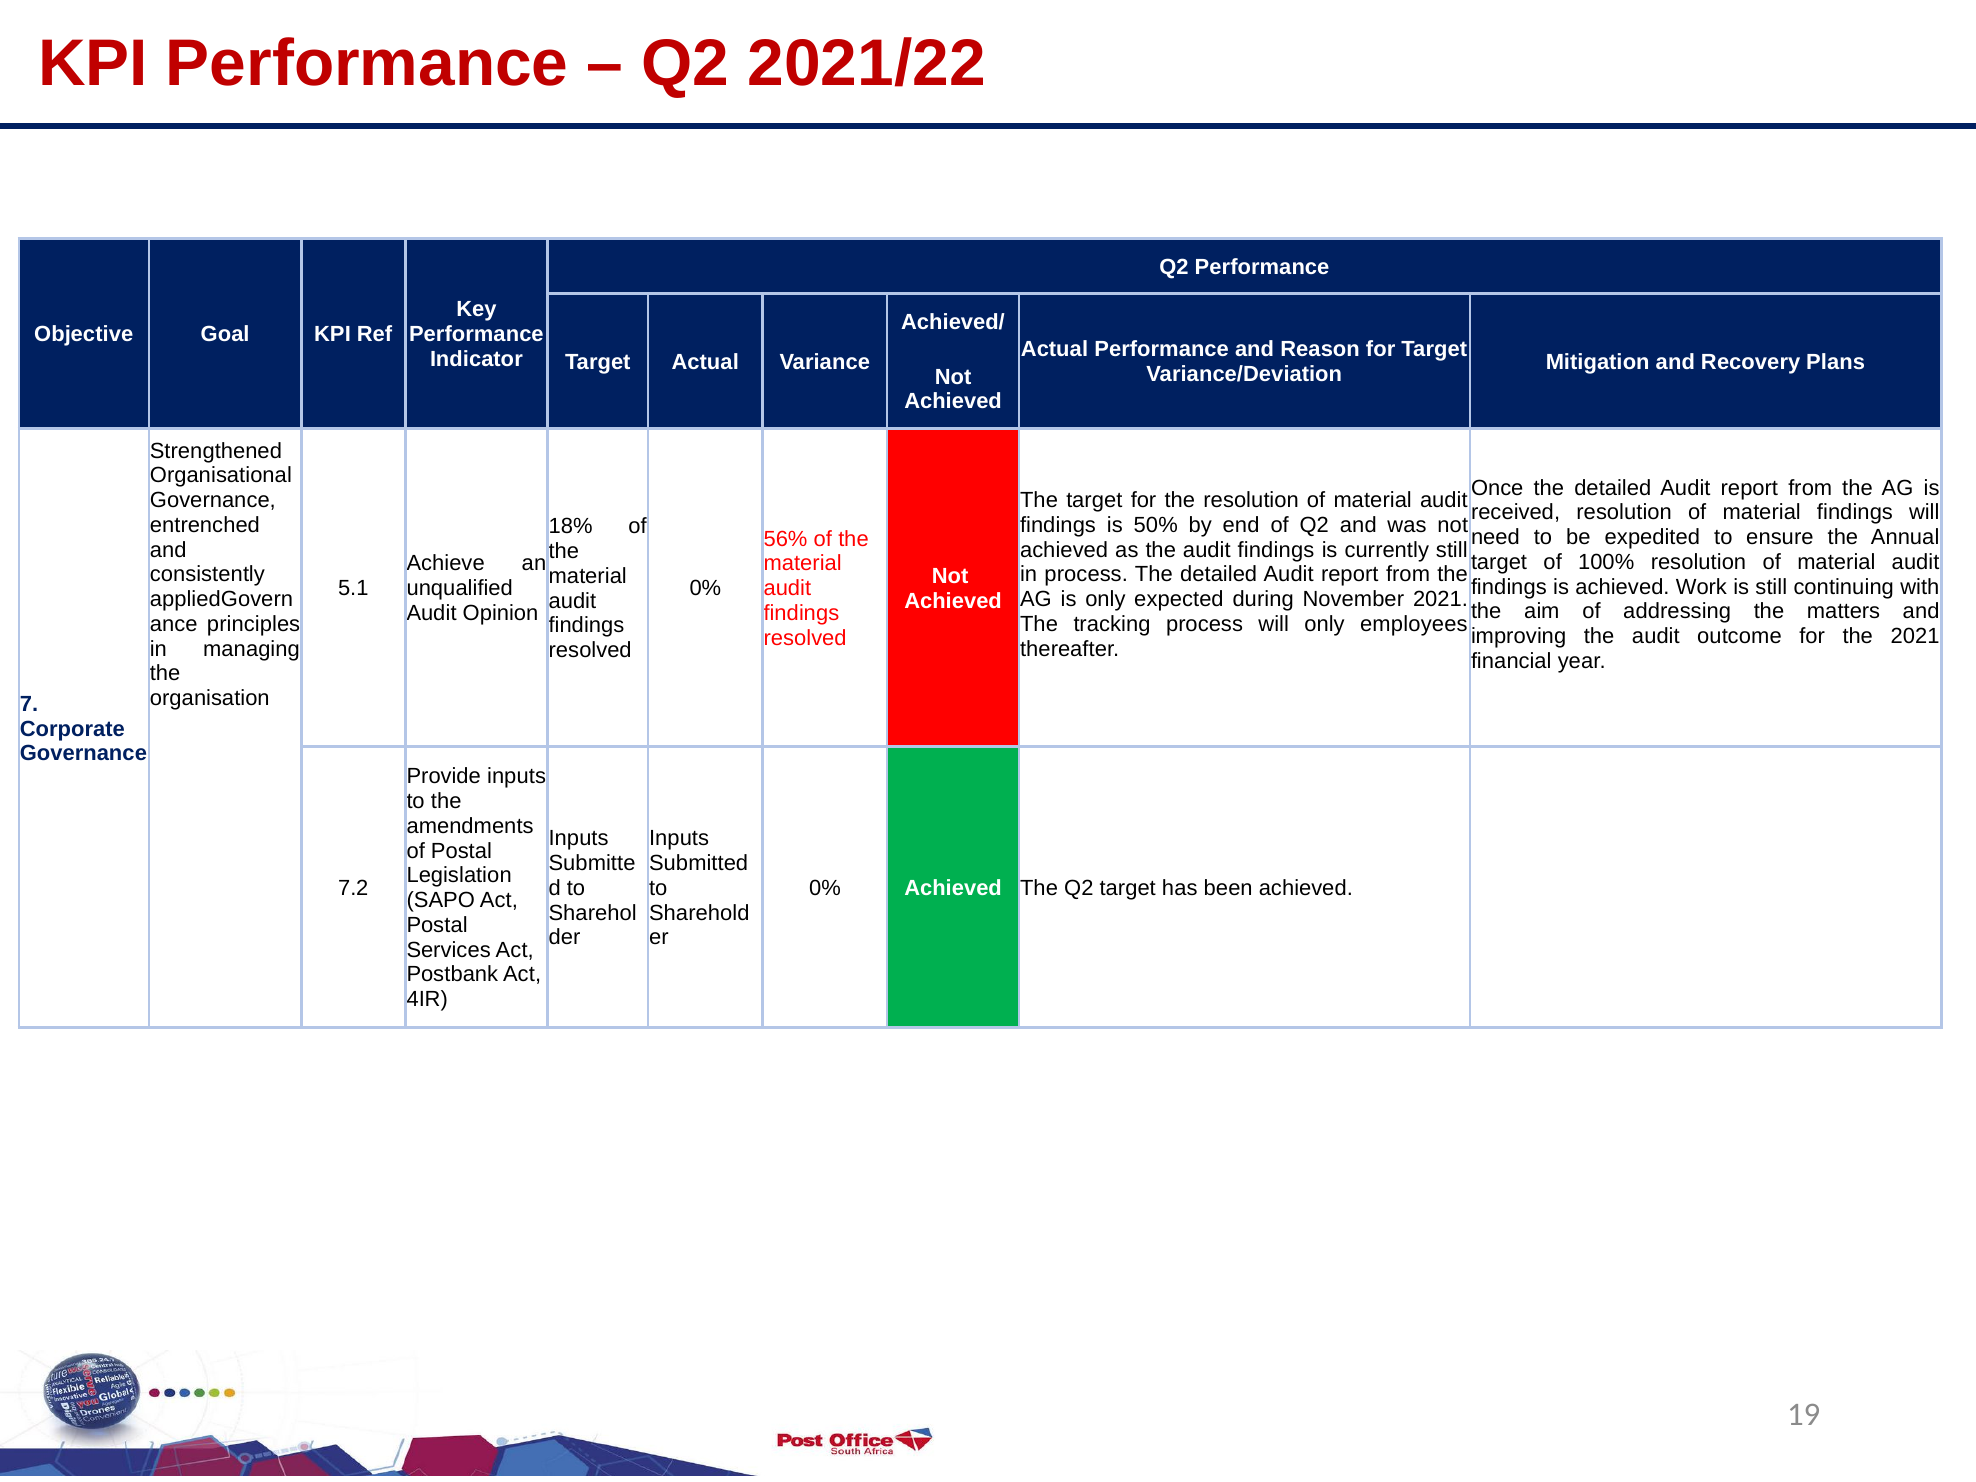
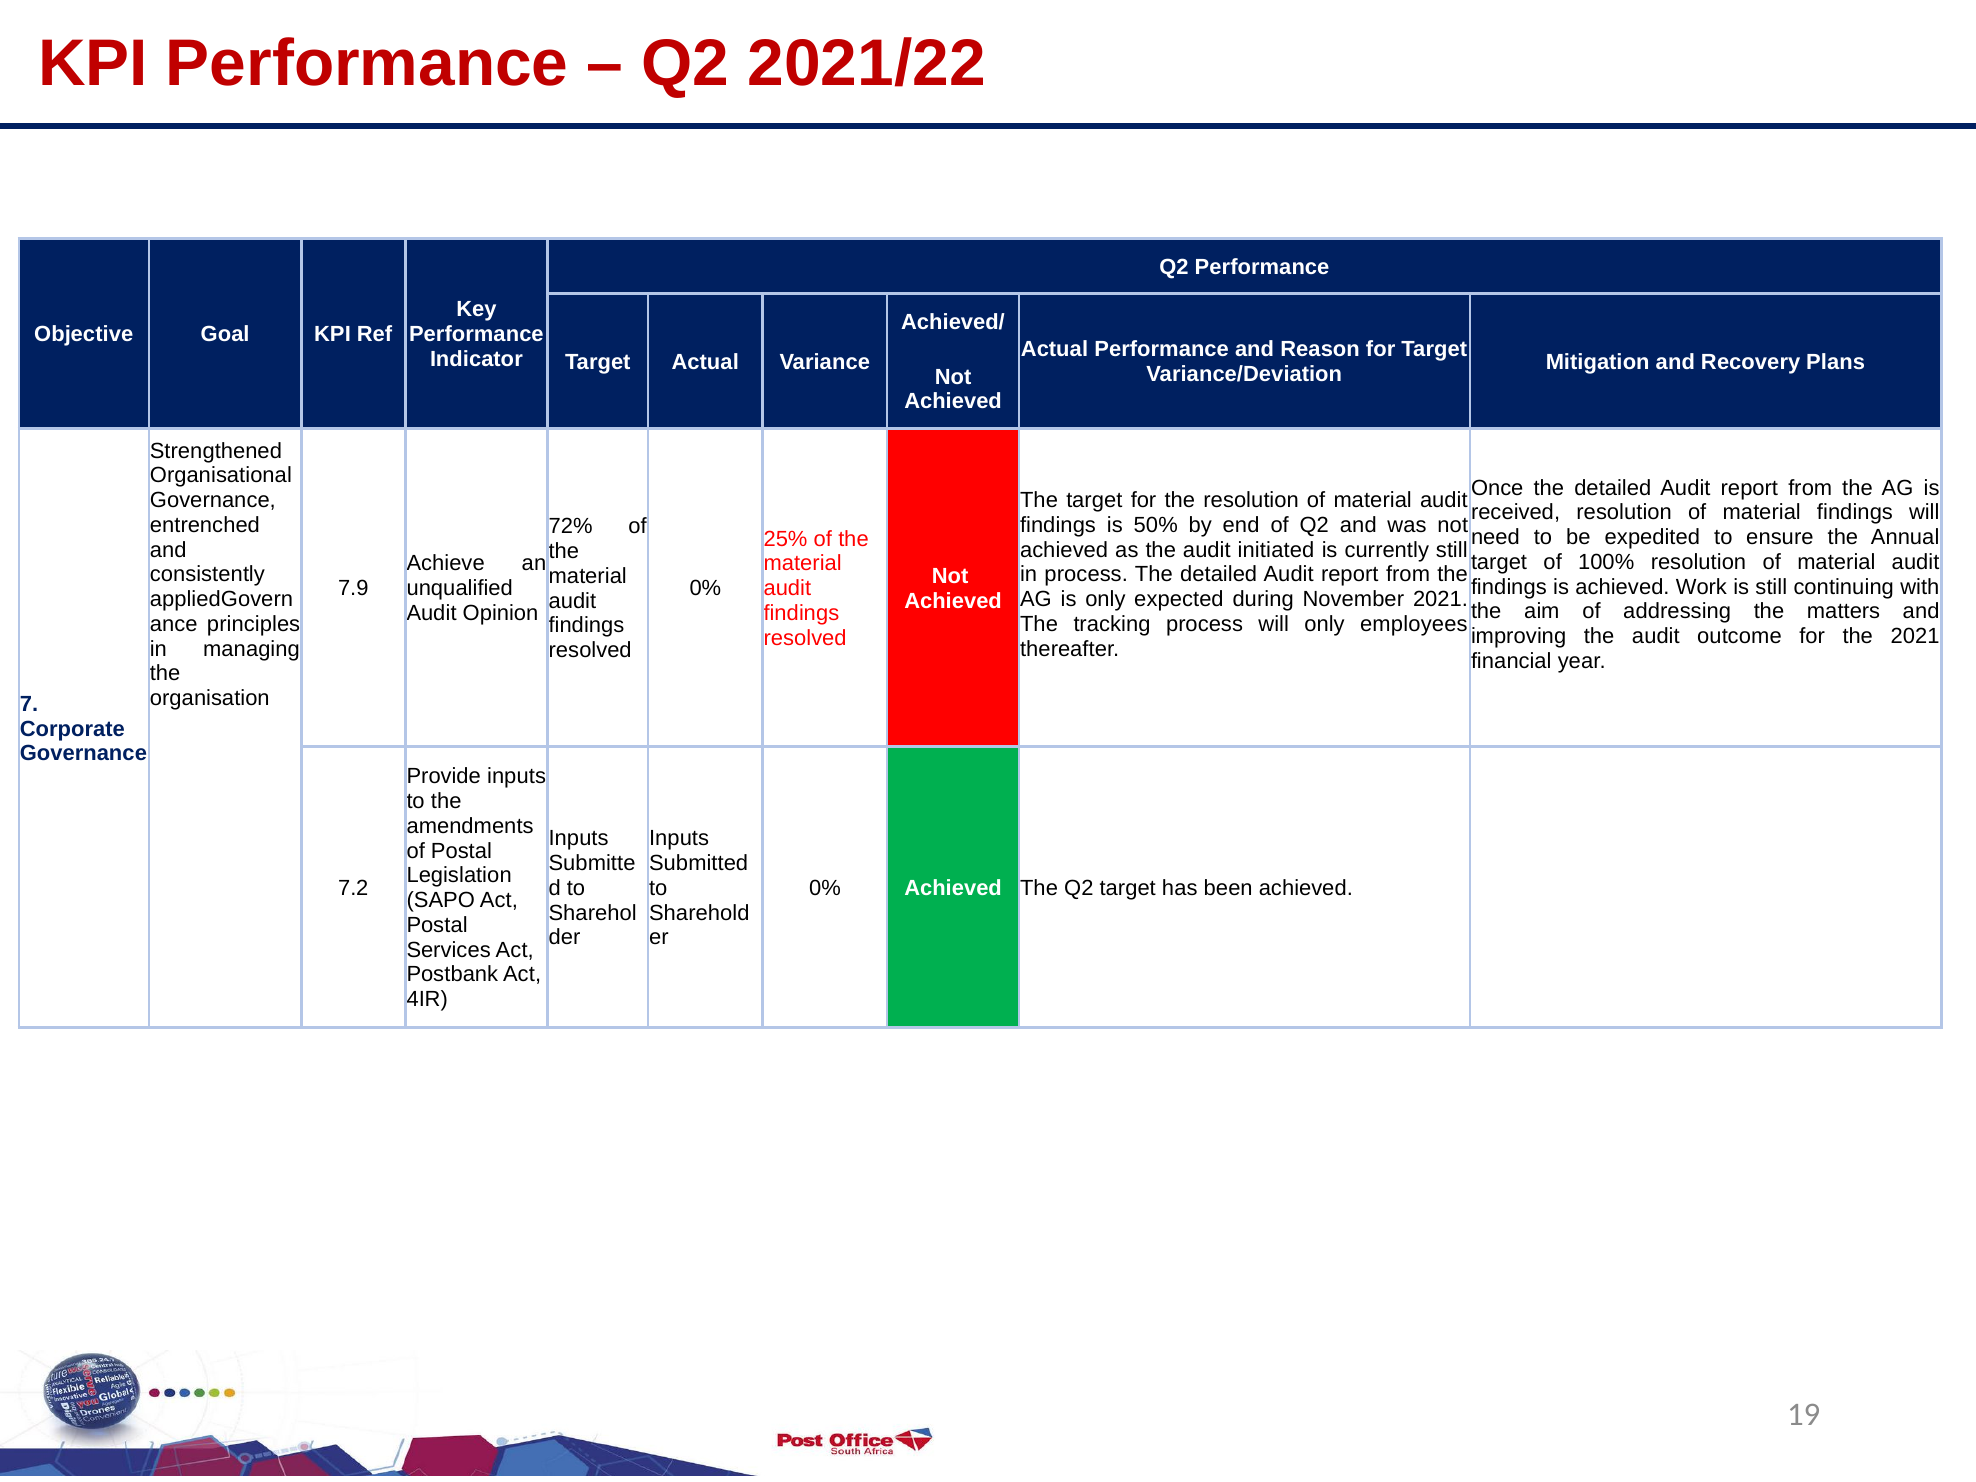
18%: 18% -> 72%
56%: 56% -> 25%
the audit findings: findings -> initiated
5.1: 5.1 -> 7.9
